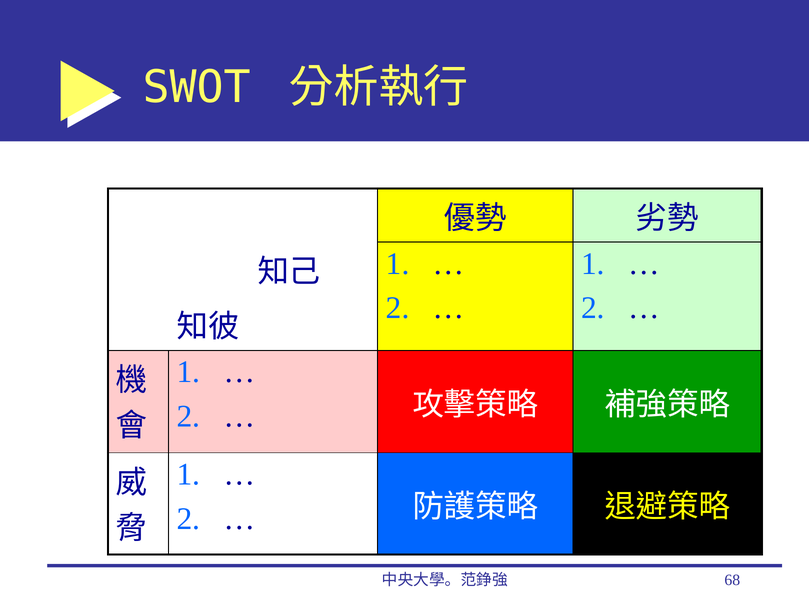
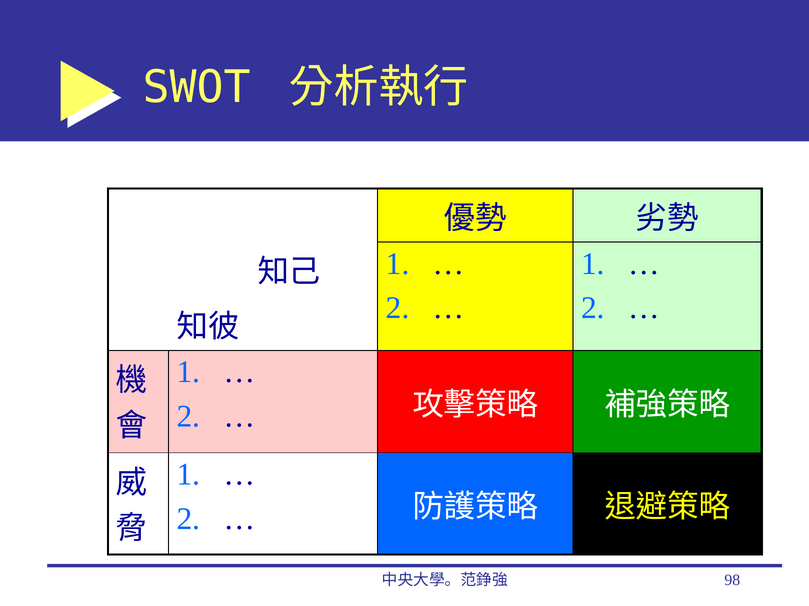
68: 68 -> 98
